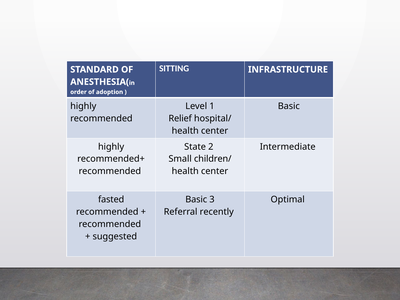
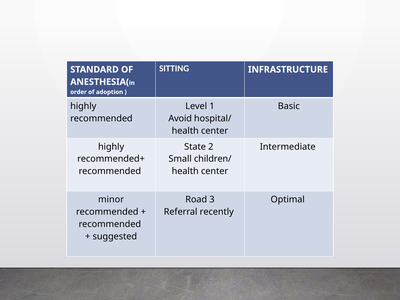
Relief: Relief -> Avoid
fasted: fasted -> minor
Basic at (196, 200): Basic -> Road
